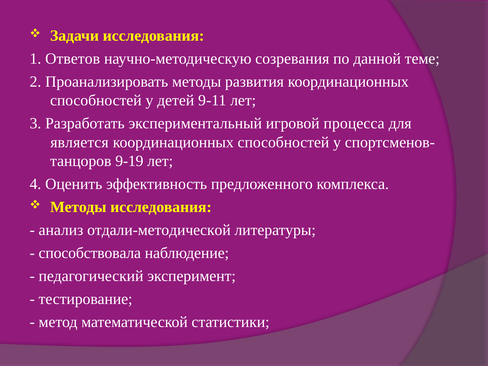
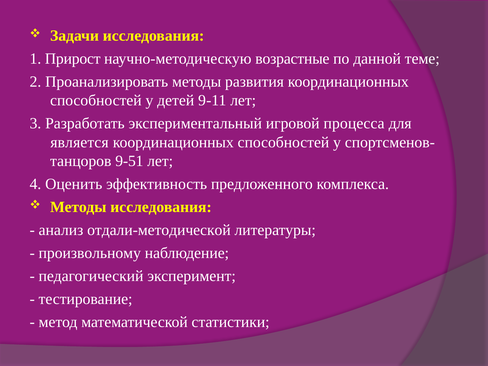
Ответов: Ответов -> Прирост
созревания: созревания -> возрастные
9-19: 9-19 -> 9-51
способствовала: способствовала -> произвольному
